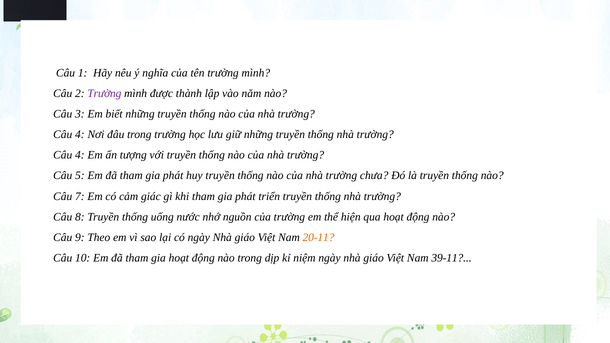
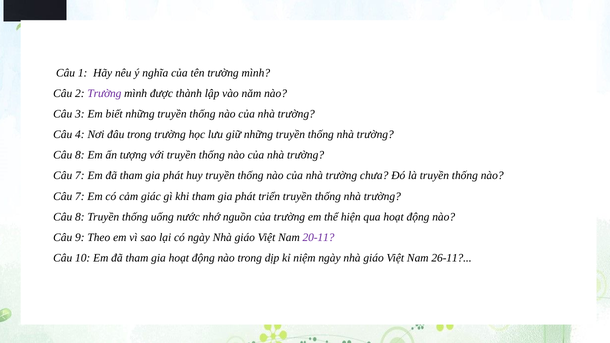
4 at (80, 155): 4 -> 8
5 at (80, 176): 5 -> 7
20-11 colour: orange -> purple
39-11: 39-11 -> 26-11
